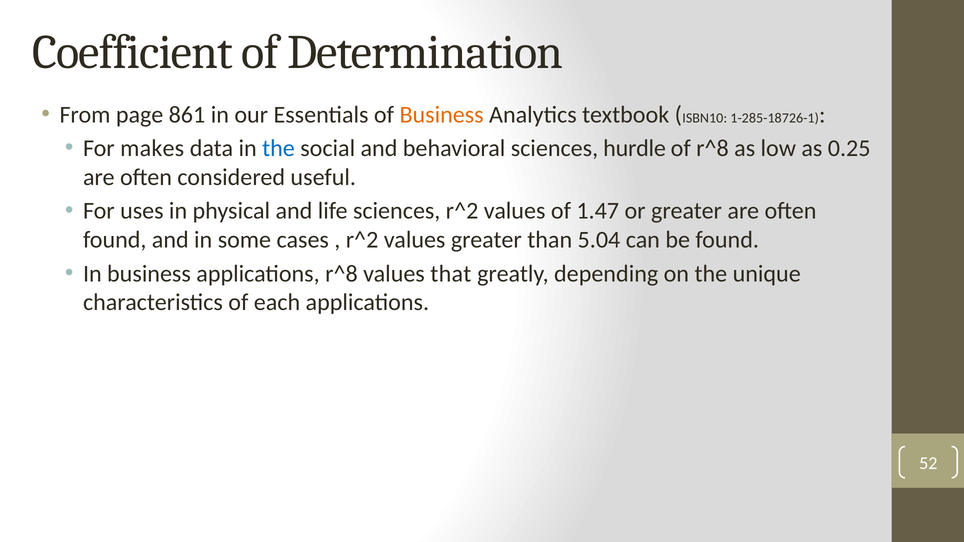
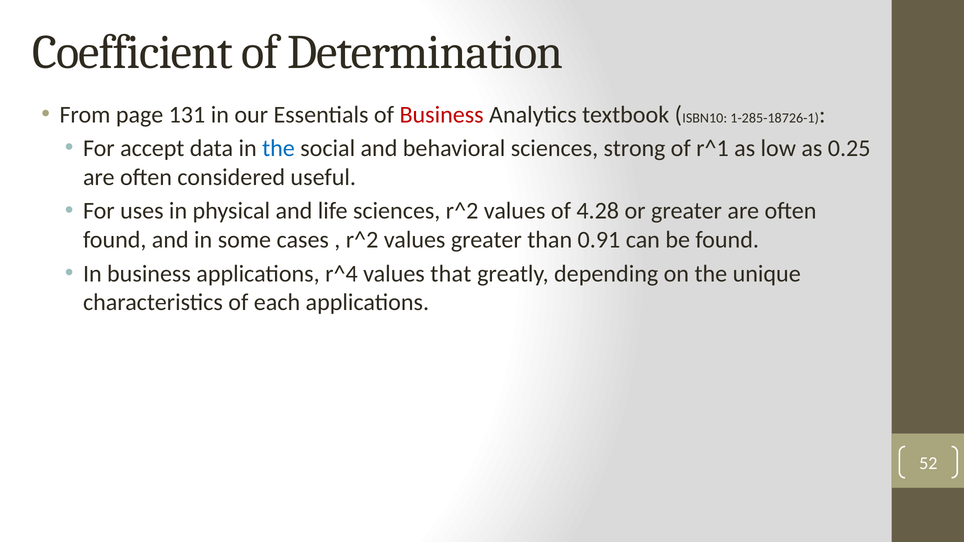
861: 861 -> 131
Business at (442, 115) colour: orange -> red
makes: makes -> accept
hurdle: hurdle -> strong
of r^8: r^8 -> r^1
1.47: 1.47 -> 4.28
5.04: 5.04 -> 0.91
applications r^8: r^8 -> r^4
